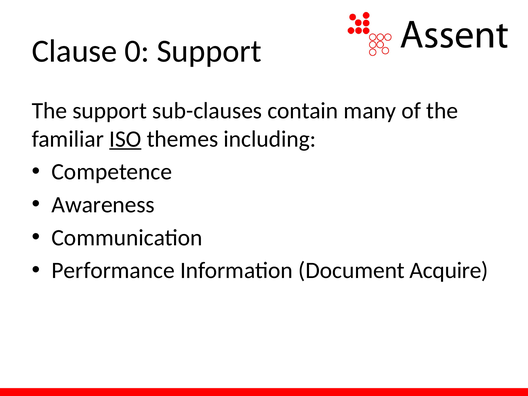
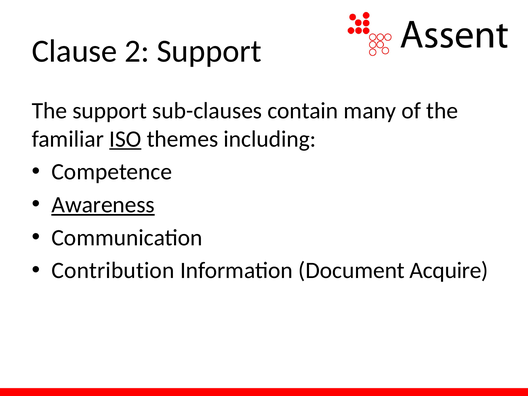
0: 0 -> 2
Awareness underline: none -> present
Performance: Performance -> Contribution
